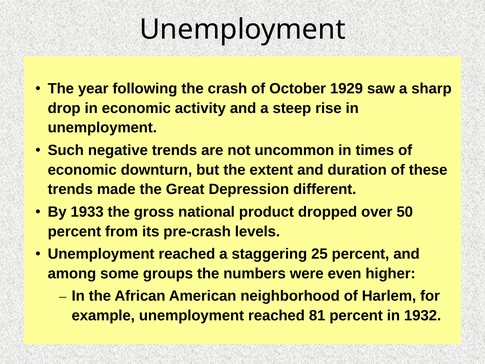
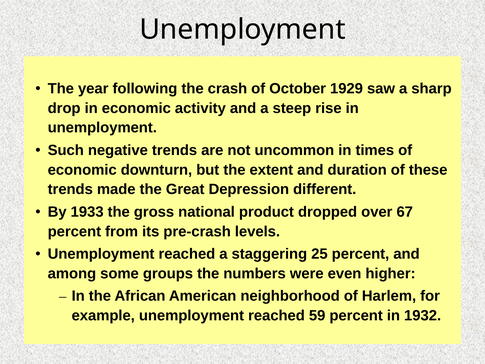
50: 50 -> 67
81: 81 -> 59
